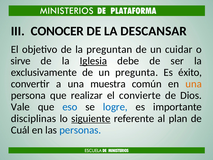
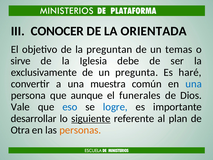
DESCANSAR: DESCANSAR -> ORIENTADA
cuidar: cuidar -> temas
Iglesia underline: present -> none
éxito: éxito -> haré
una at (194, 84) colour: orange -> blue
realizar: realizar -> aunque
convierte: convierte -> funerales
disciplinas: disciplinas -> desarrollar
Cuál: Cuál -> Otra
personas colour: blue -> orange
